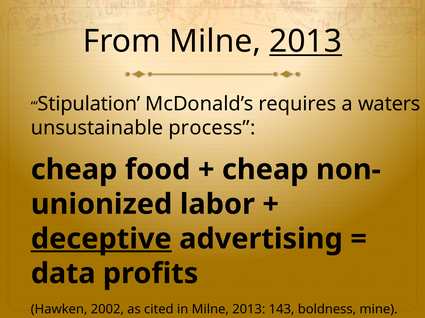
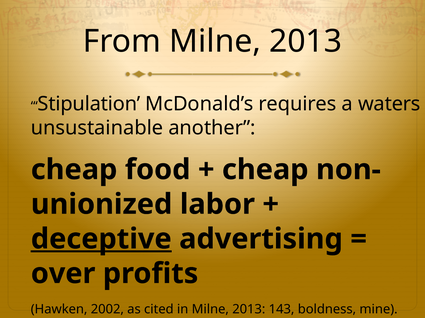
2013 at (306, 42) underline: present -> none
process: process -> another
data: data -> over
